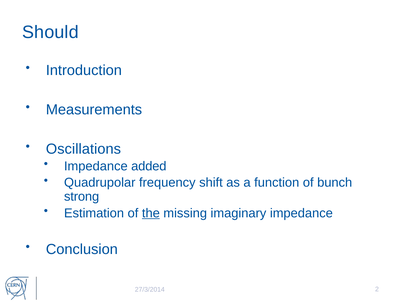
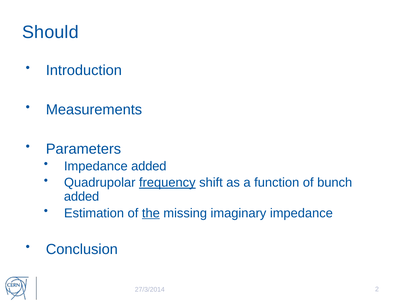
Oscillations: Oscillations -> Parameters
frequency underline: none -> present
strong at (82, 196): strong -> added
